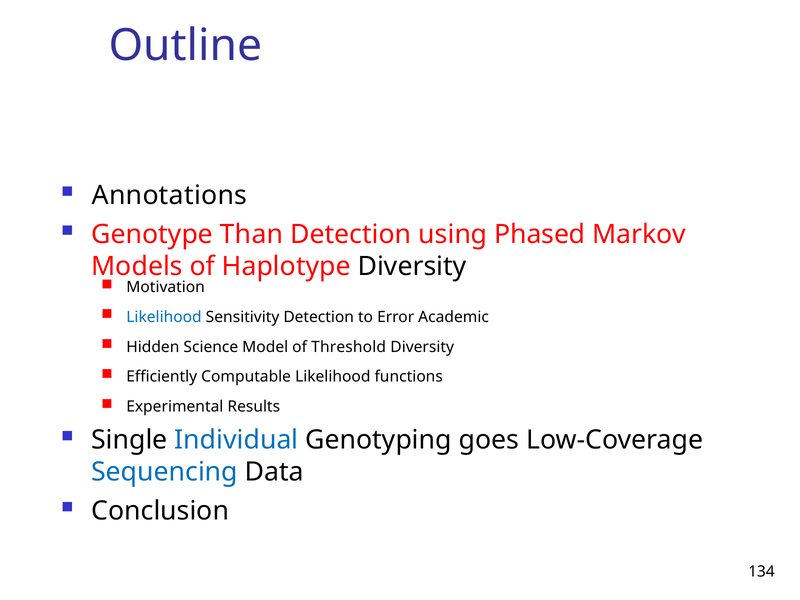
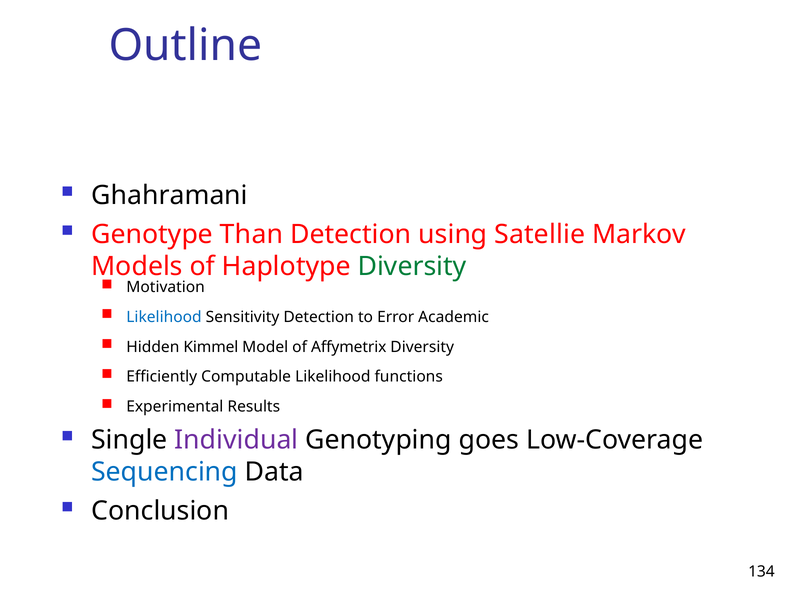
Annotations: Annotations -> Ghahramani
Phased: Phased -> Satellie
Diversity at (412, 266) colour: black -> green
Science: Science -> Kimmel
Threshold: Threshold -> Affymetrix
Individual colour: blue -> purple
